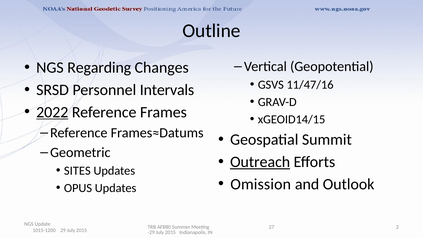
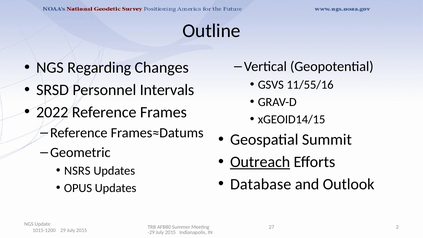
11/47/16: 11/47/16 -> 11/55/16
2022 underline: present -> none
SITES: SITES -> NSRS
Omission: Omission -> Database
